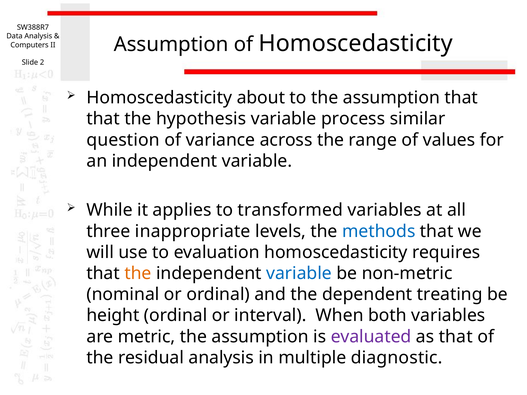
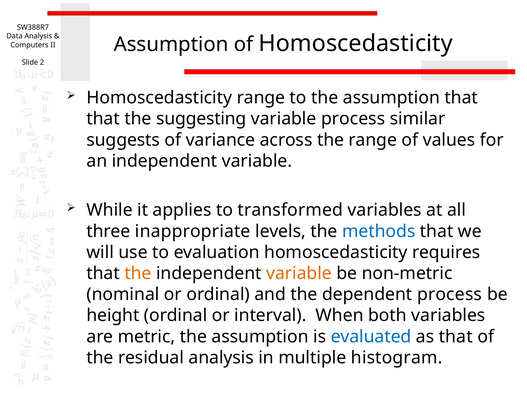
Homoscedasticity about: about -> range
hypothesis: hypothesis -> suggesting
question: question -> suggests
variable at (299, 274) colour: blue -> orange
dependent treating: treating -> process
evaluated colour: purple -> blue
diagnostic: diagnostic -> histogram
